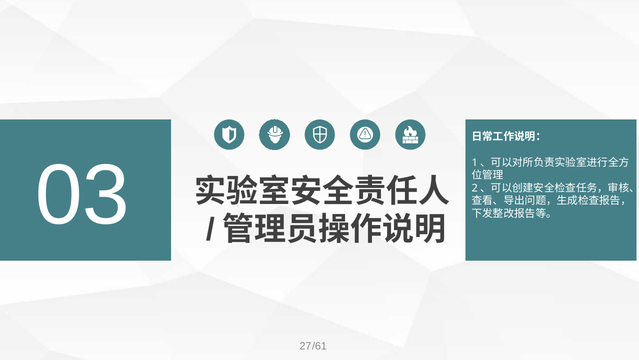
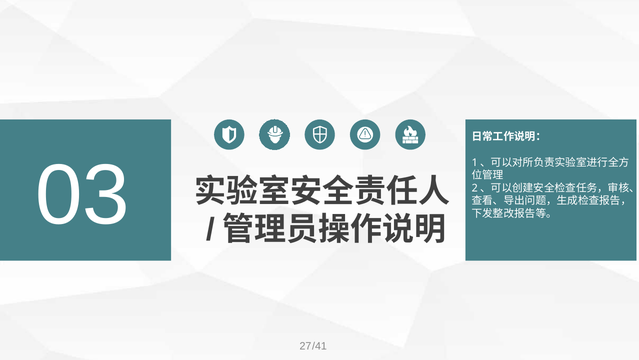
/61: /61 -> /41
